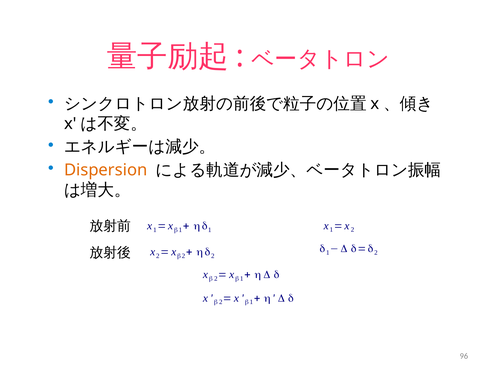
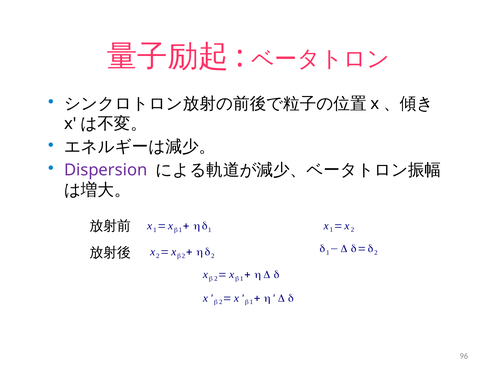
Dispersion colour: orange -> purple
